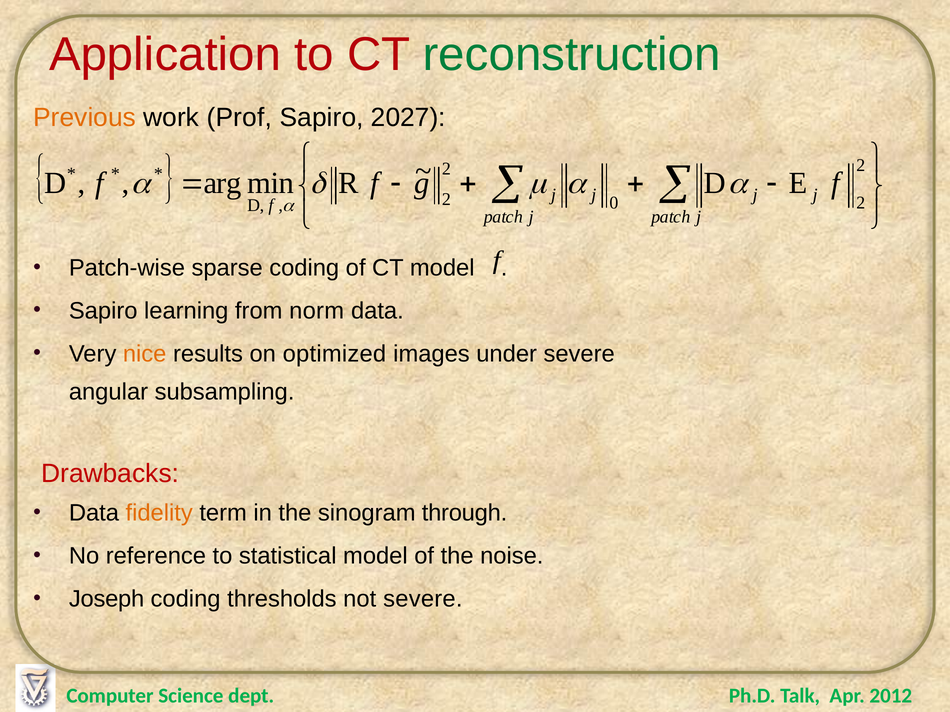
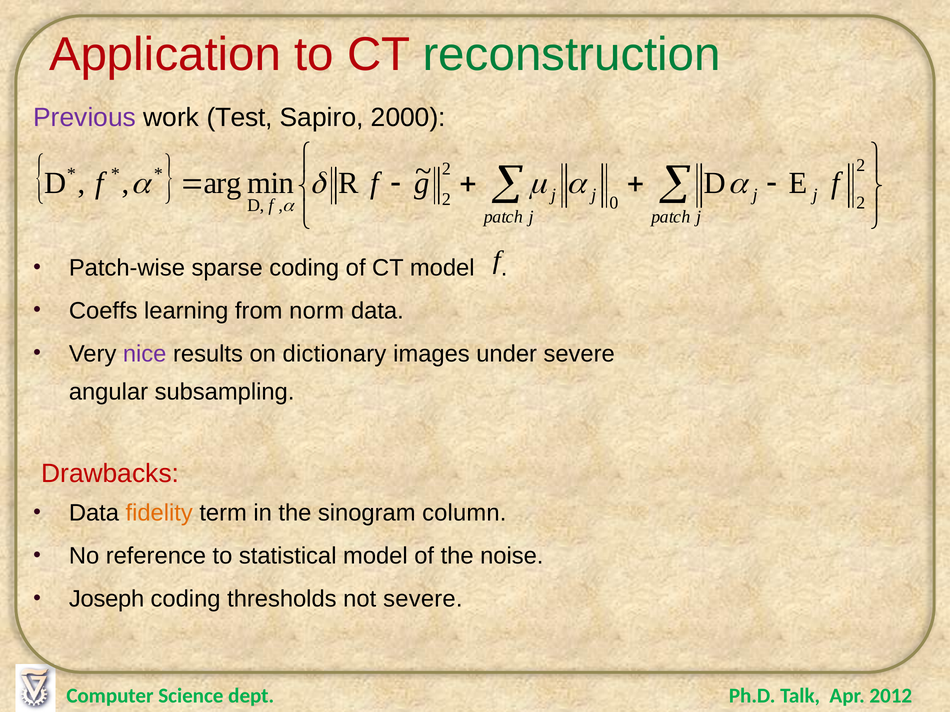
Previous colour: orange -> purple
Prof: Prof -> Test
2027: 2027 -> 2000
Sapiro at (103, 311): Sapiro -> Coeffs
nice colour: orange -> purple
optimized: optimized -> dictionary
through: through -> column
